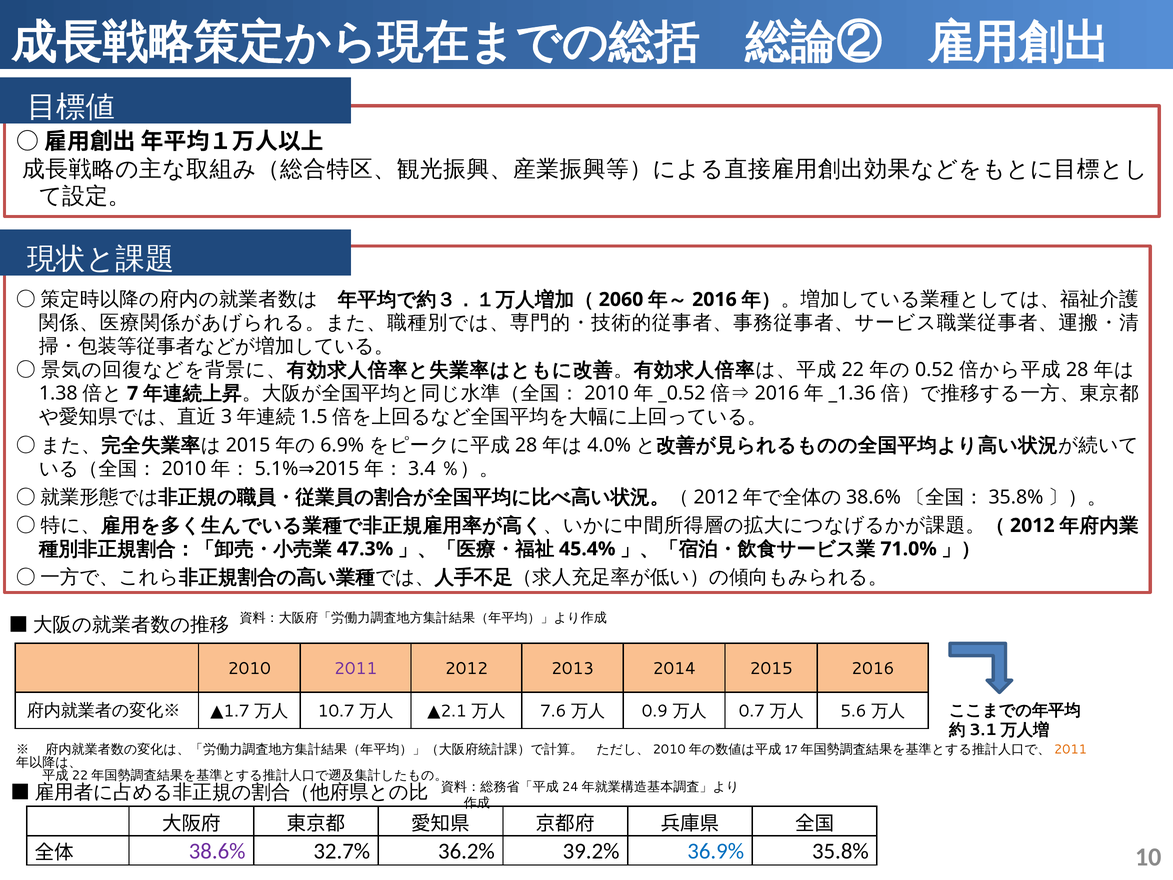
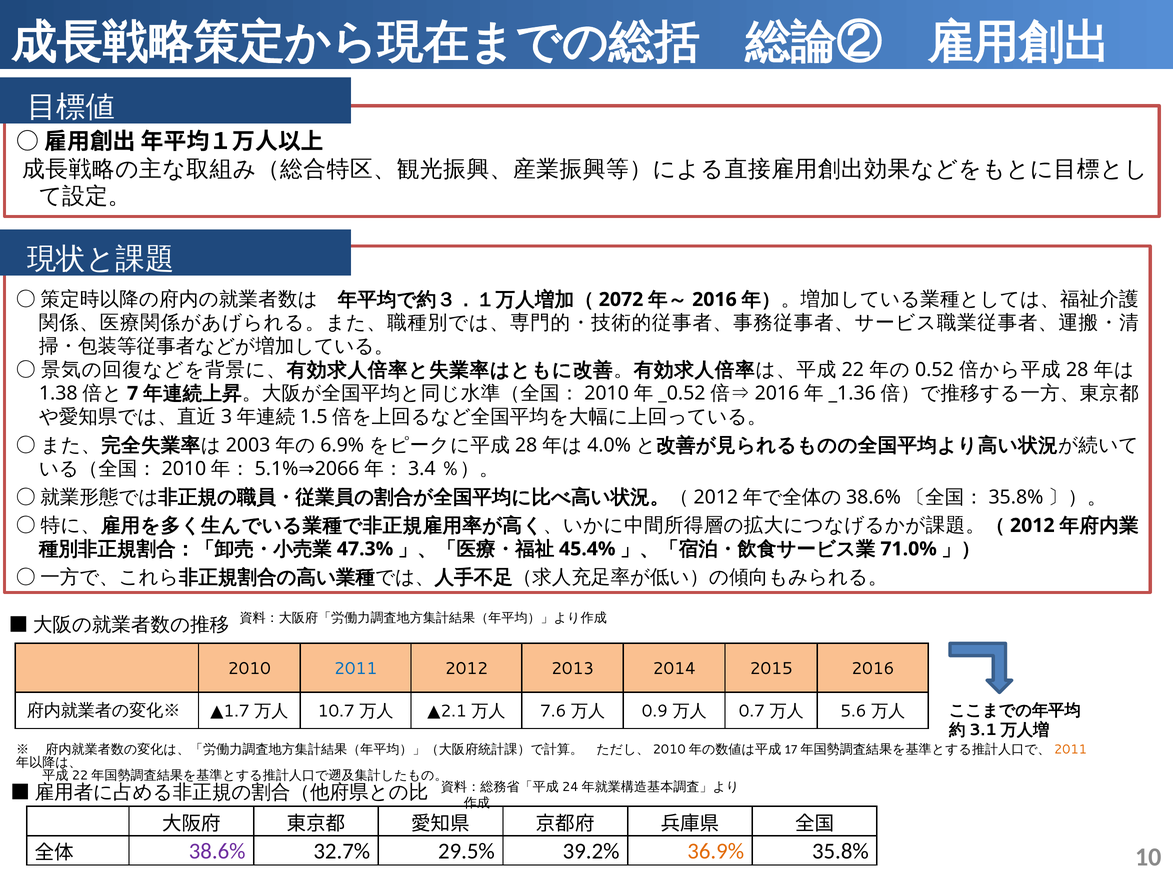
2060: 2060 -> 2072
2015 at (248, 445): 2015 -> 2003
2015 at (337, 469): 2015 -> 2066
2011 at (356, 668) colour: purple -> blue
36.2%: 36.2% -> 29.5%
36.9% colour: blue -> orange
